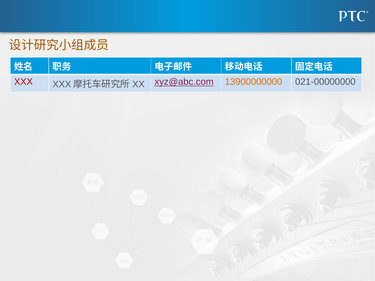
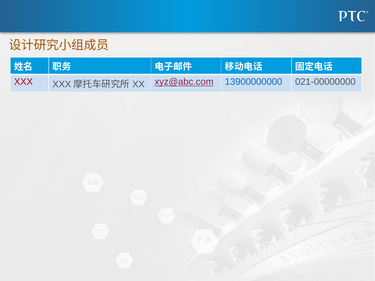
13900000000 colour: orange -> blue
